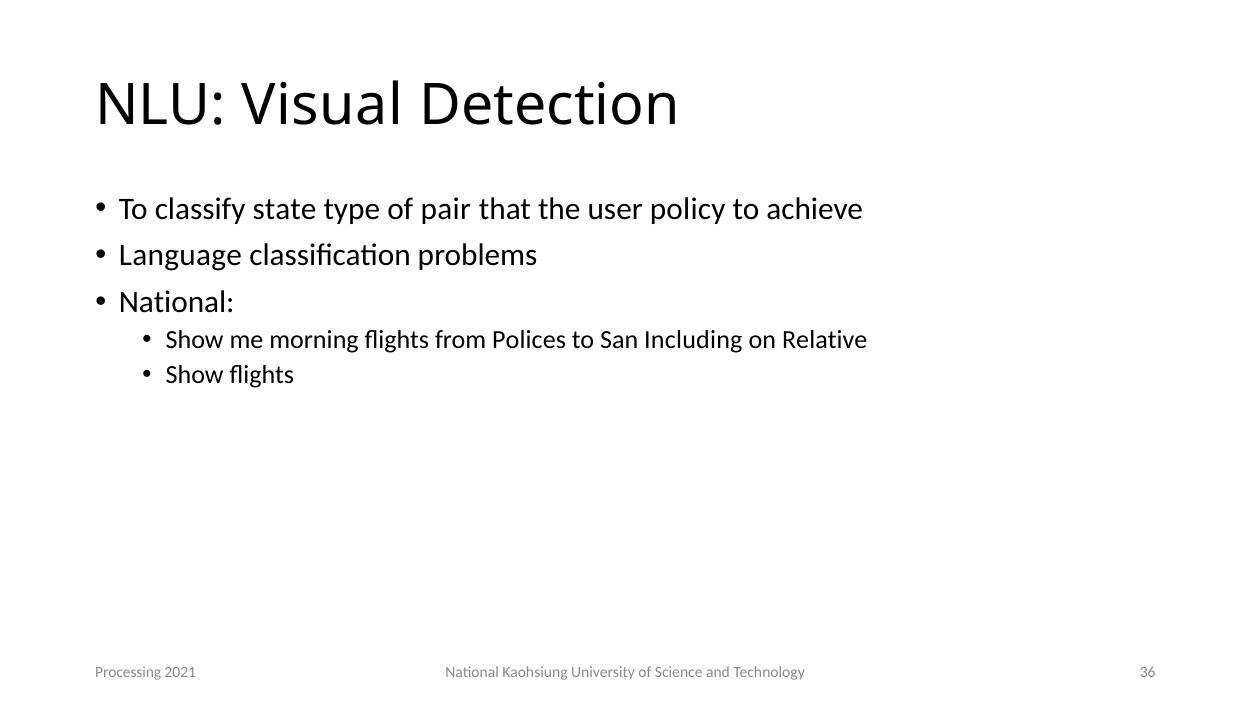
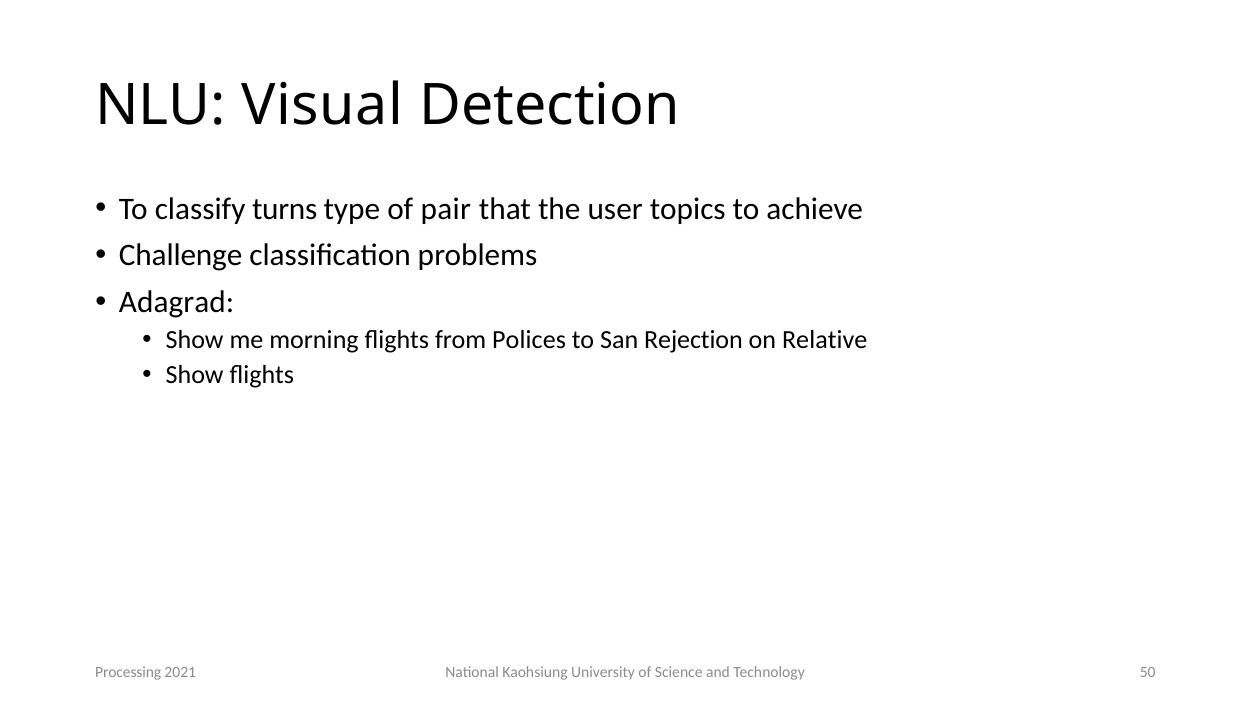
state: state -> turns
policy: policy -> topics
Language: Language -> Challenge
National at (177, 302): National -> Adagrad
Including: Including -> Rejection
36: 36 -> 50
